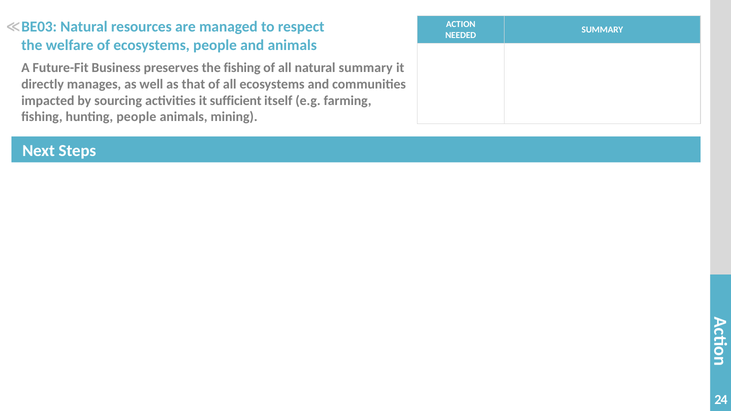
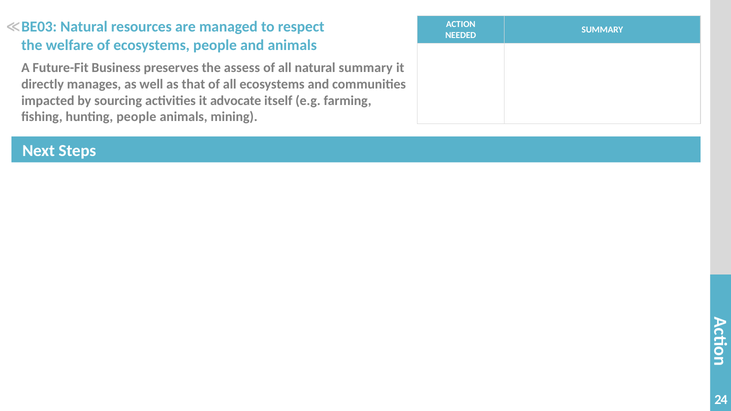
the fishing: fishing -> assess
sufficient: sufficient -> advocate
